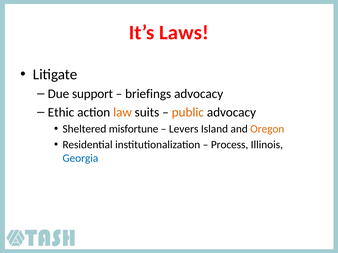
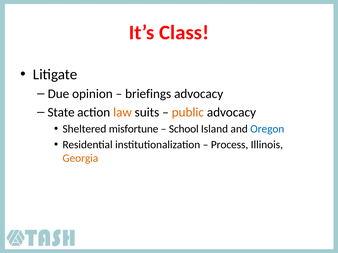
Laws: Laws -> Class
support: support -> opinion
Ethic: Ethic -> State
Levers: Levers -> School
Oregon colour: orange -> blue
Georgia colour: blue -> orange
